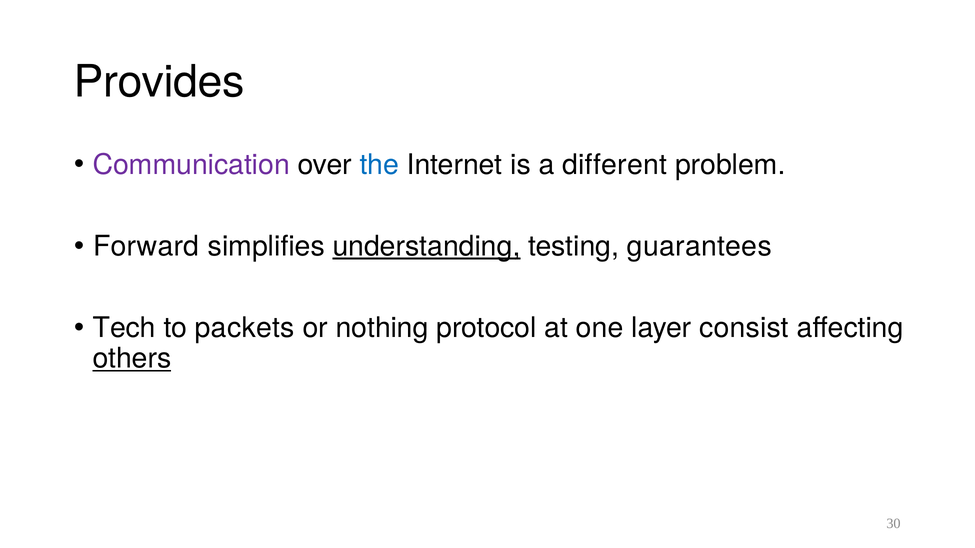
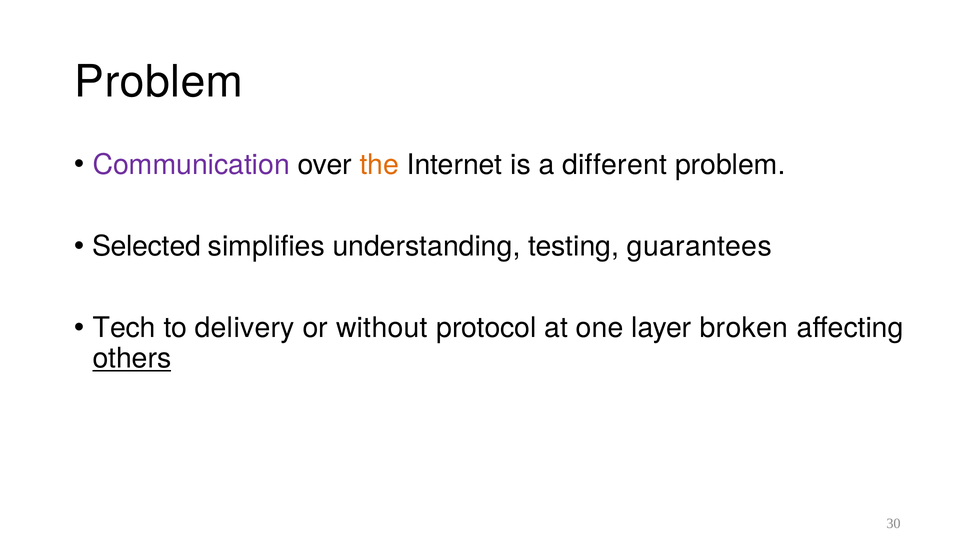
Provides at (159, 82): Provides -> Problem
the colour: blue -> orange
Forward: Forward -> Selected
understanding underline: present -> none
packets: packets -> delivery
nothing: nothing -> without
consist: consist -> broken
